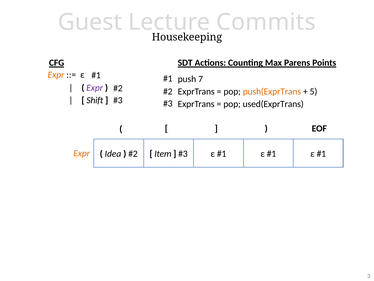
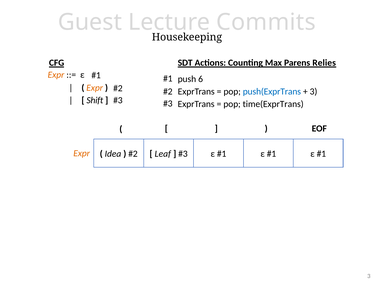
Points: Points -> Relies
7: 7 -> 6
Expr at (95, 88) colour: purple -> orange
push(ExprTrans colour: orange -> blue
5 at (314, 91): 5 -> 3
used(ExprTrans: used(ExprTrans -> time(ExprTrans
Item: Item -> Leaf
